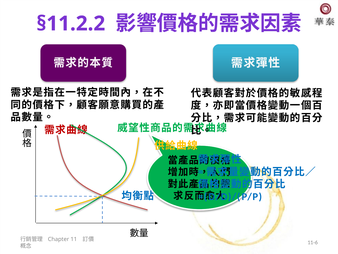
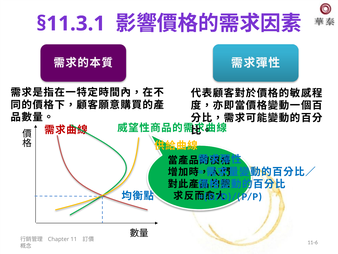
§11.2.2: §11.2.2 -> §11.3.1
